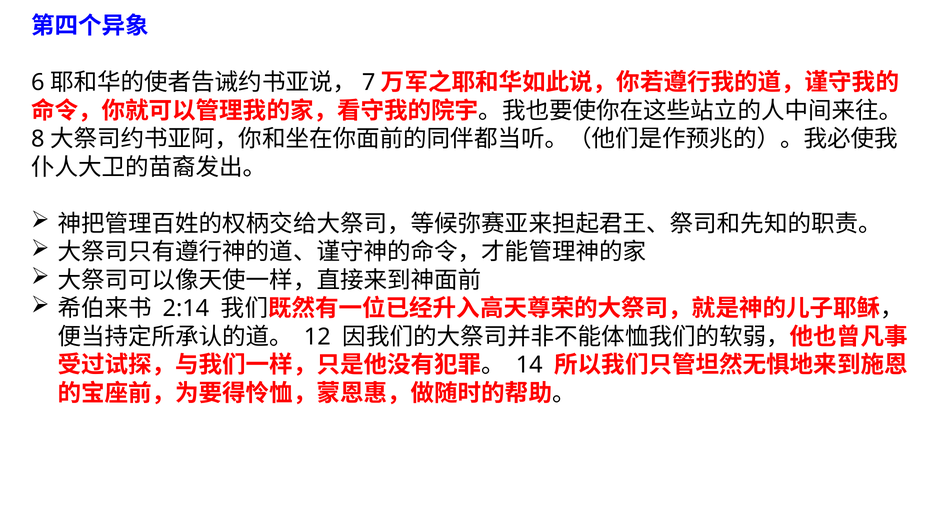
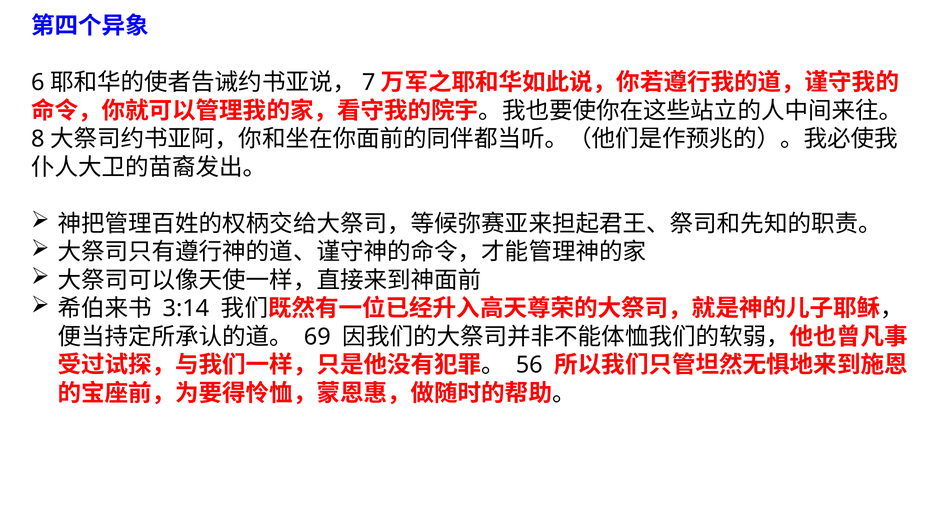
2:14: 2:14 -> 3:14
12: 12 -> 69
14: 14 -> 56
